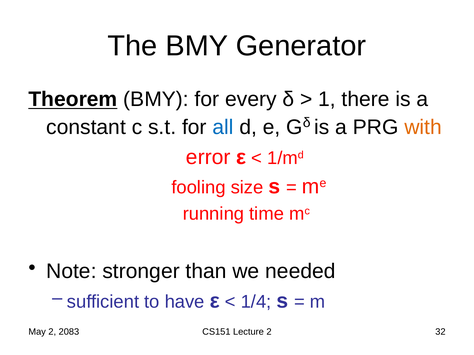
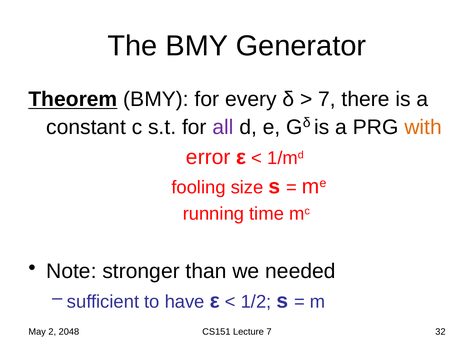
1 at (327, 99): 1 -> 7
all colour: blue -> purple
1/4: 1/4 -> 1/2
2083: 2083 -> 2048
Lecture 2: 2 -> 7
